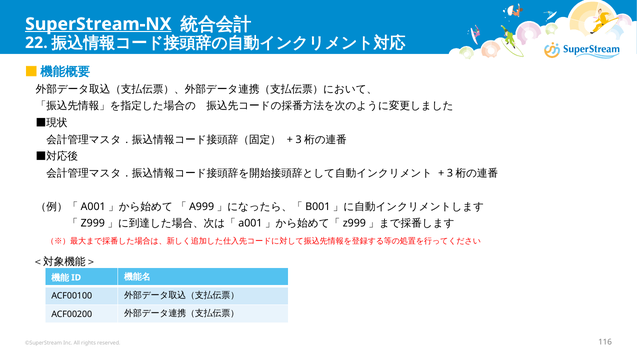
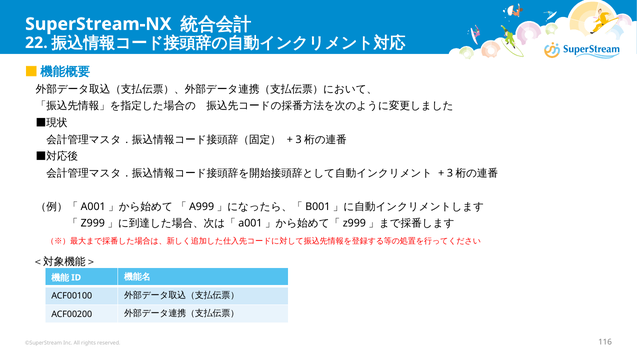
SuperStream-NX underline: present -> none
